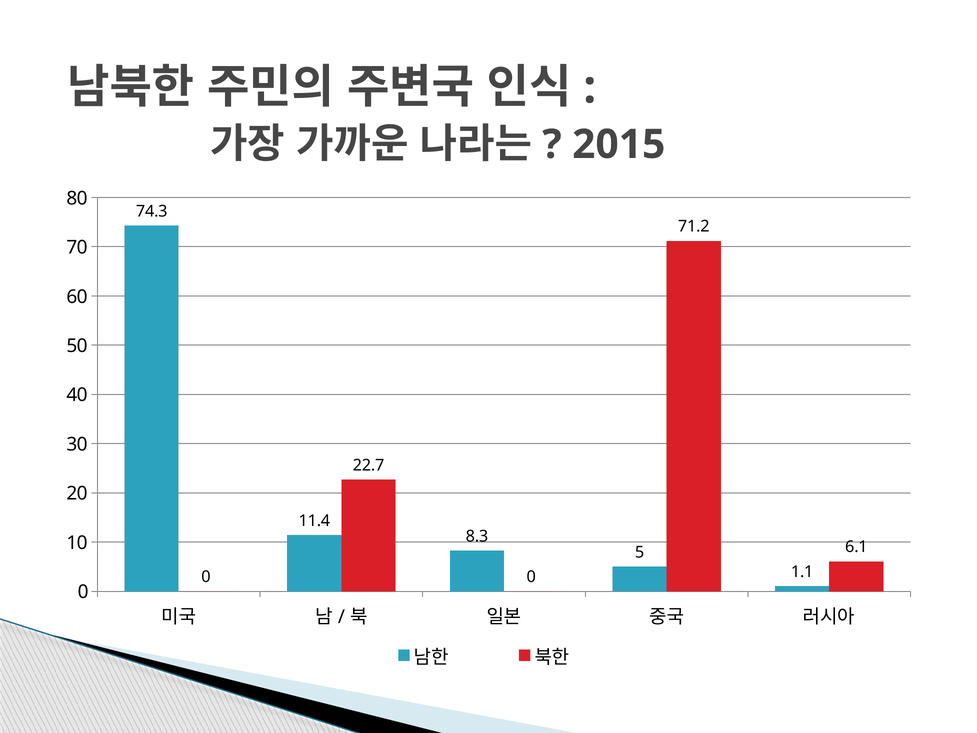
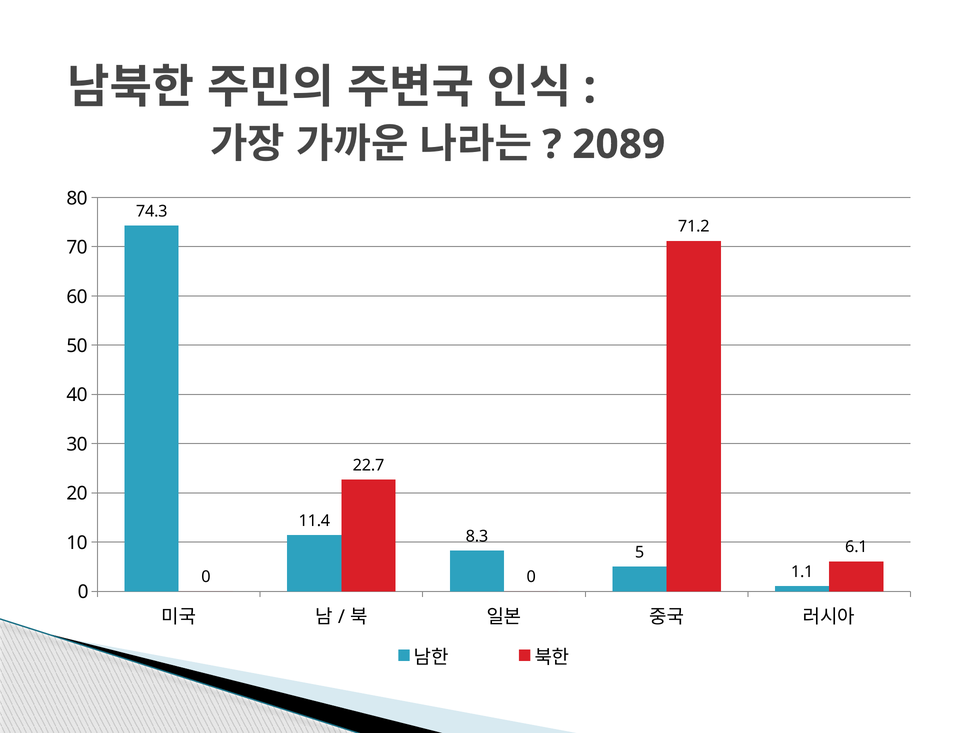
2015: 2015 -> 2089
